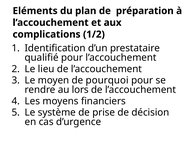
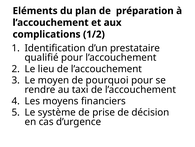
lors: lors -> taxi
